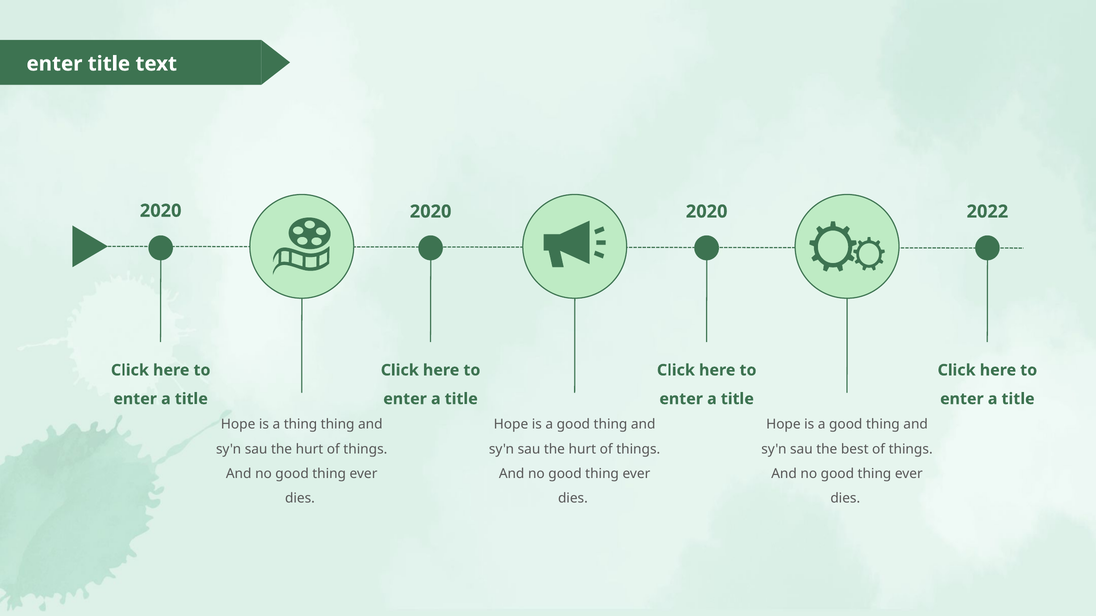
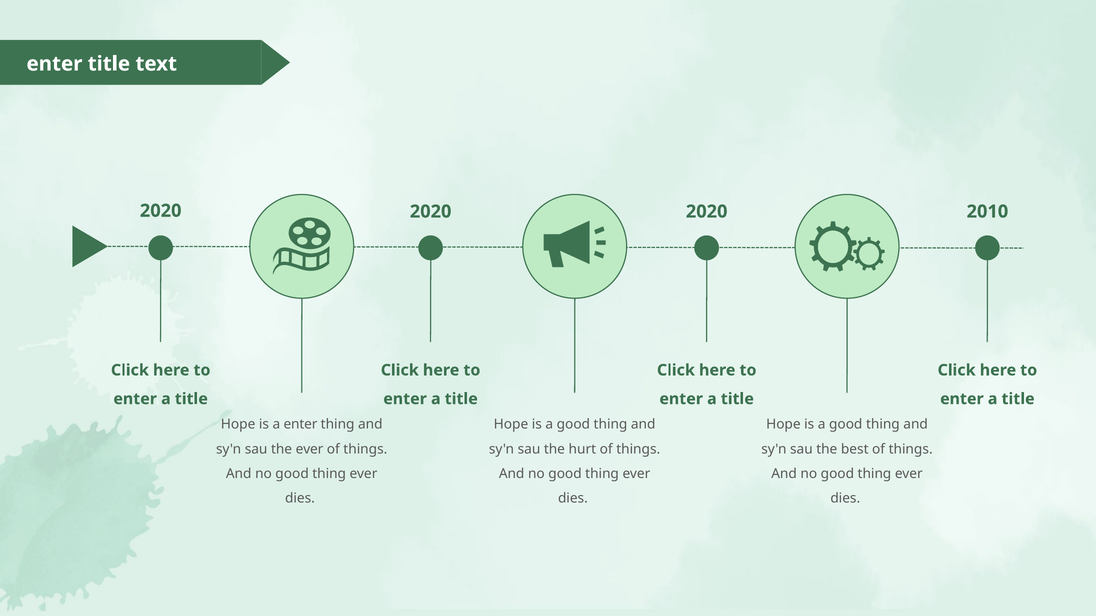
2022: 2022 -> 2010
a thing: thing -> enter
hurt at (309, 449): hurt -> ever
